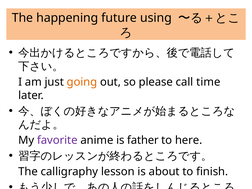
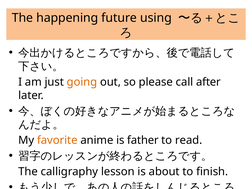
time: time -> after
favorite colour: purple -> orange
here: here -> read
